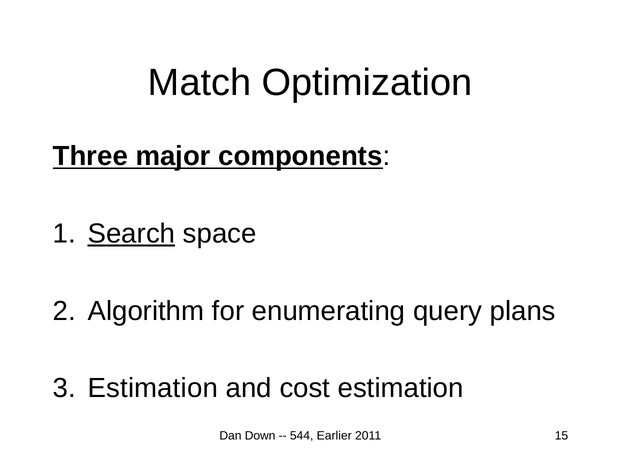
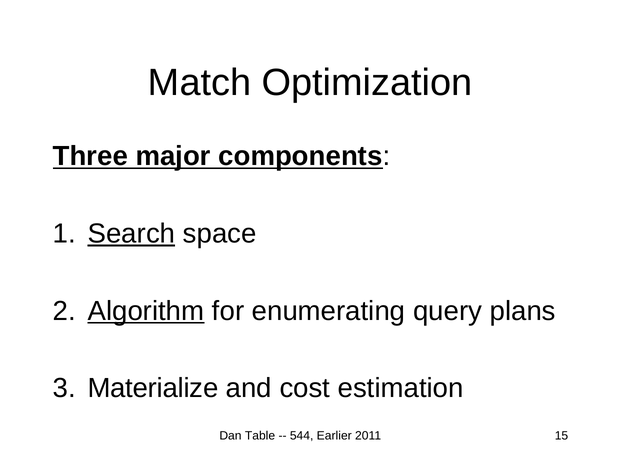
Algorithm underline: none -> present
Estimation at (153, 388): Estimation -> Materialize
Down: Down -> Table
